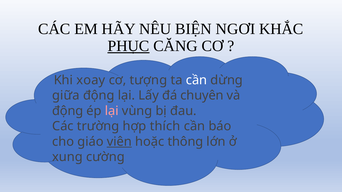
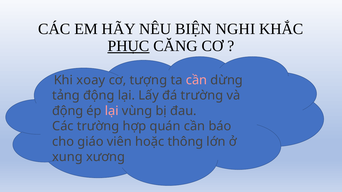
NGƠI: NGƠI -> NGHI
cần at (197, 80) colour: white -> pink
giữa: giữa -> tảng
đá chuyên: chuyên -> trường
thích: thích -> quán
viên underline: present -> none
cường: cường -> xương
